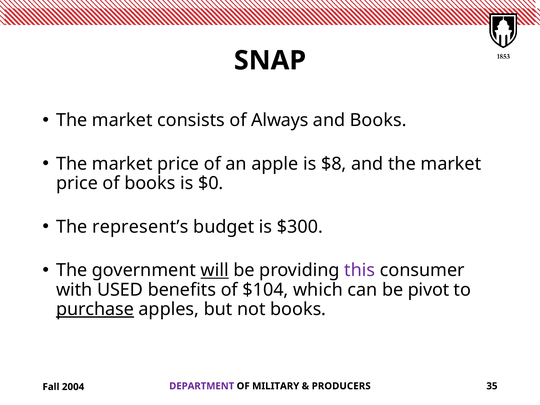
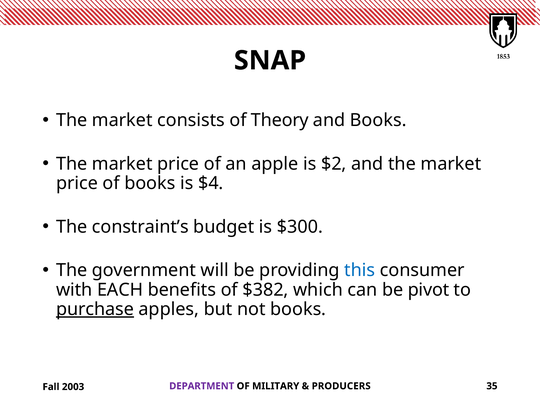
Always: Always -> Theory
$8: $8 -> $2
$0: $0 -> $4
represent’s: represent’s -> constraint’s
will underline: present -> none
this colour: purple -> blue
USED: USED -> EACH
$104: $104 -> $382
2004: 2004 -> 2003
